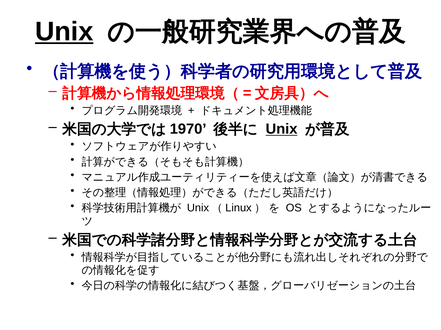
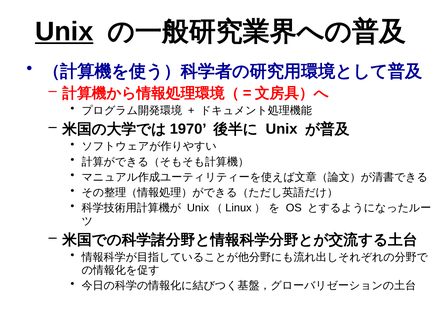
Unix at (282, 129) underline: present -> none
